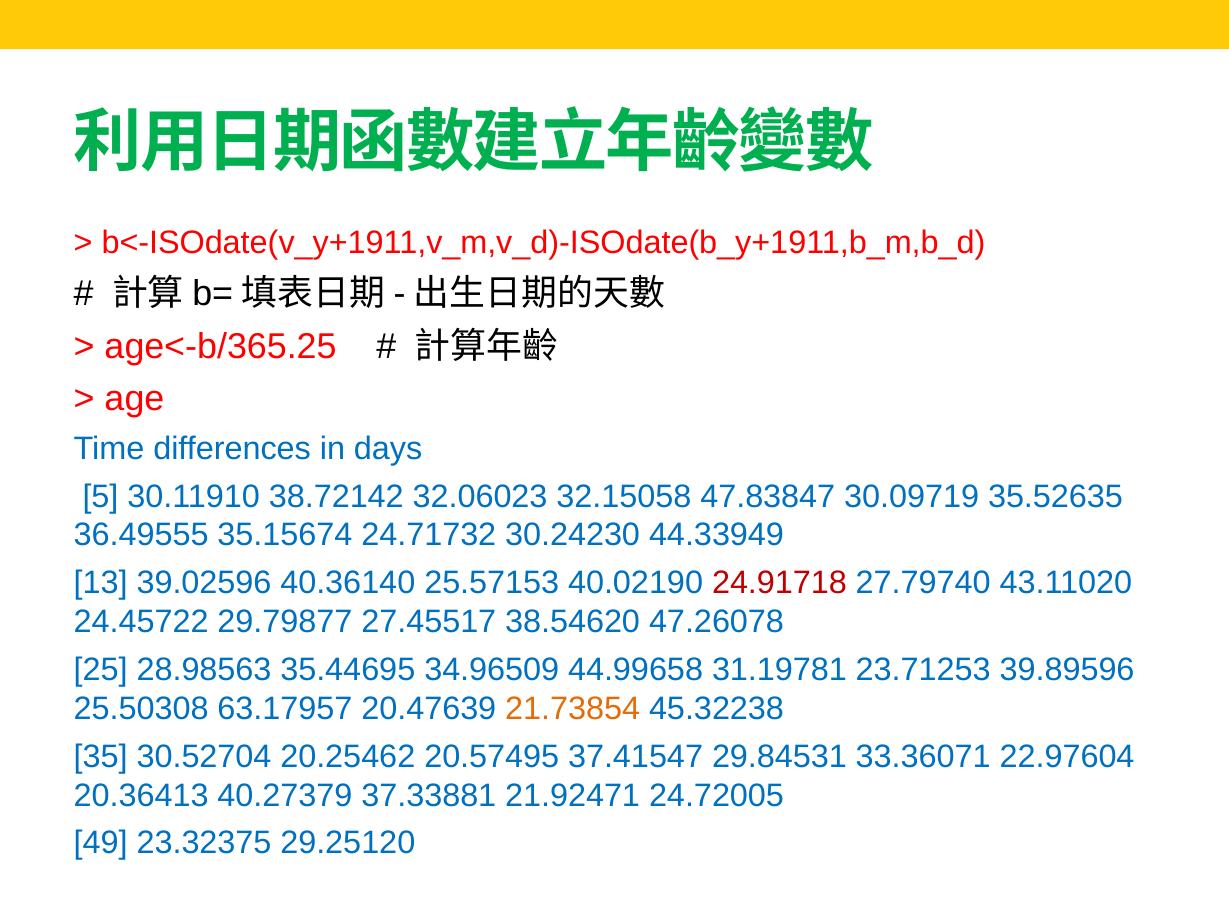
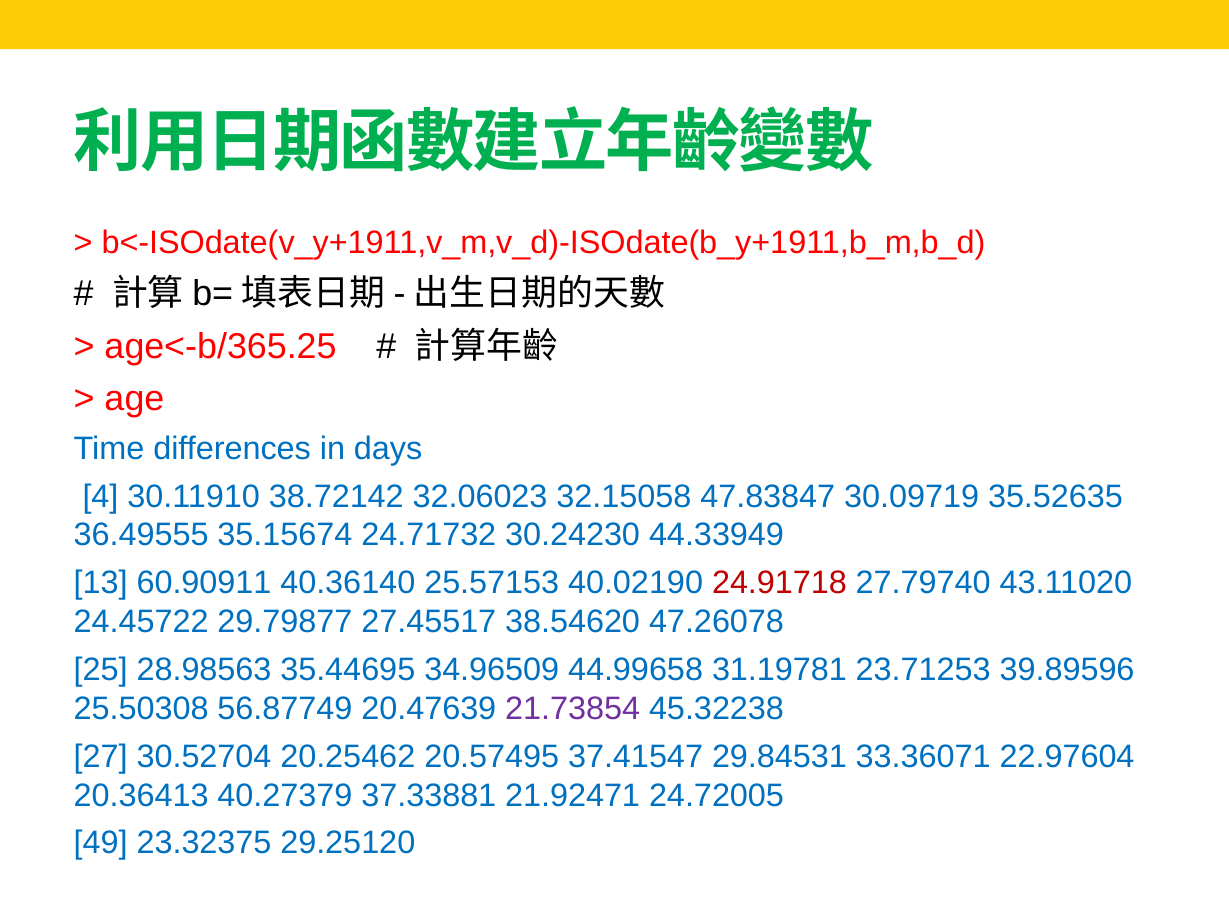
5: 5 -> 4
39.02596: 39.02596 -> 60.90911
63.17957: 63.17957 -> 56.87749
21.73854 colour: orange -> purple
35: 35 -> 27
